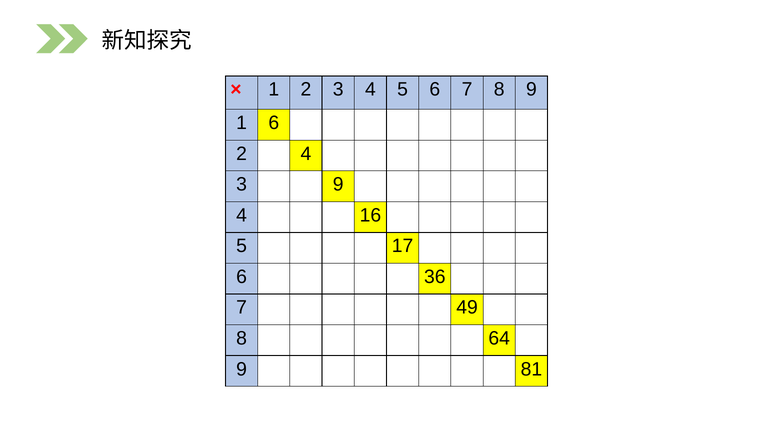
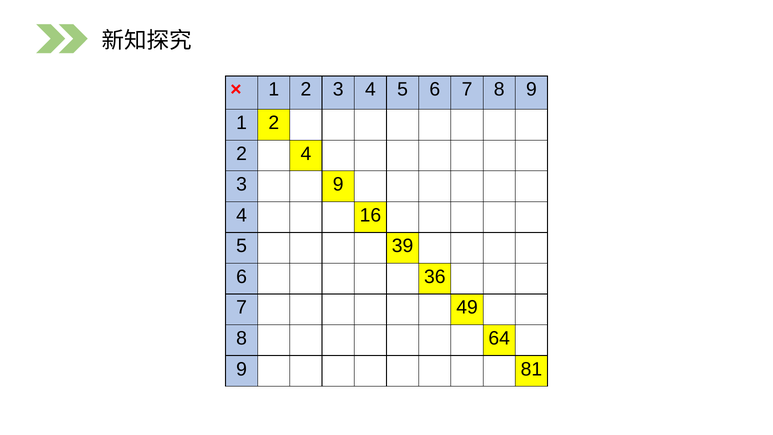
6 at (274, 123): 6 -> 2
17: 17 -> 39
